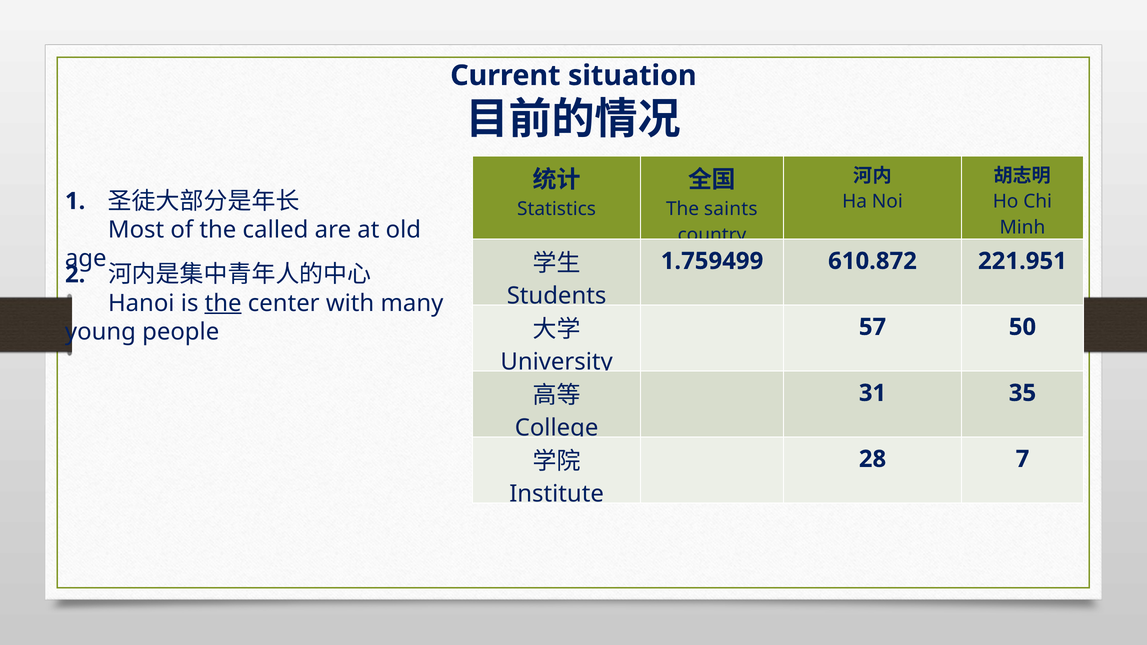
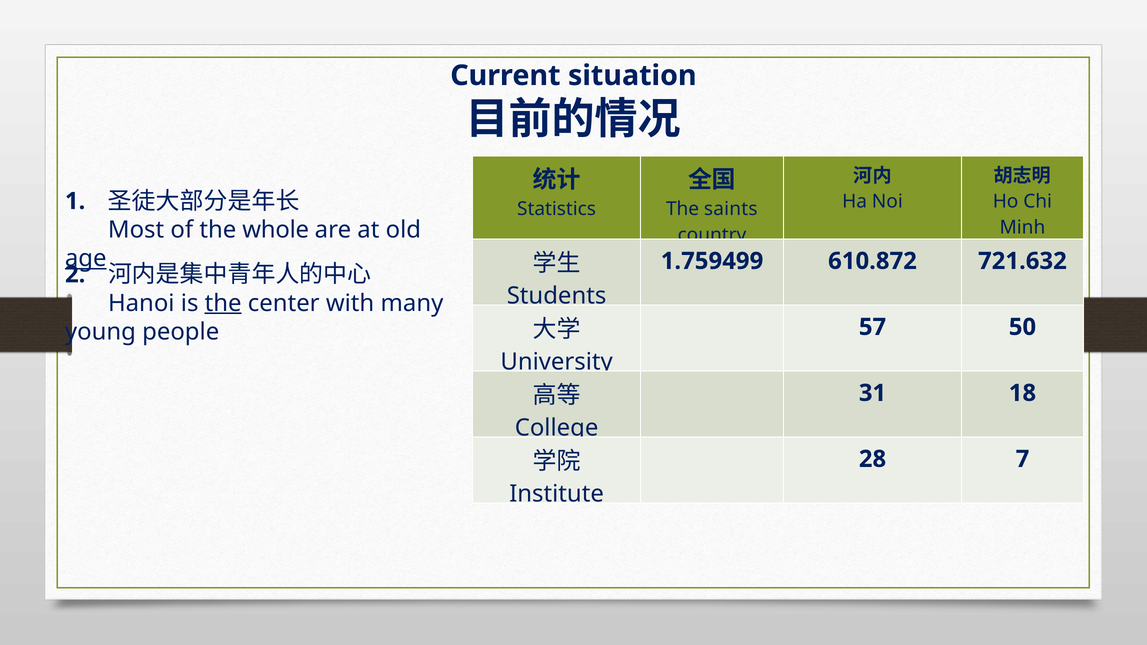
called: called -> whole
age underline: none -> present
221.951: 221.951 -> 721.632
35: 35 -> 18
